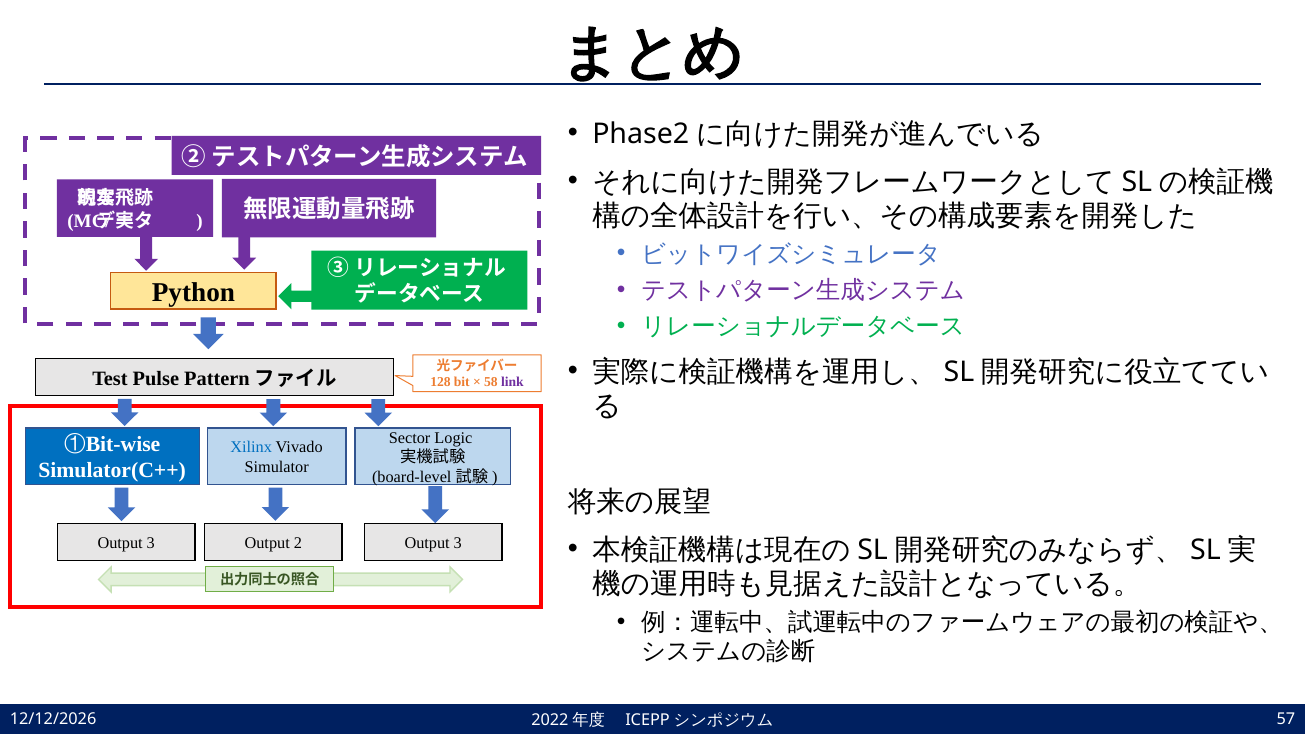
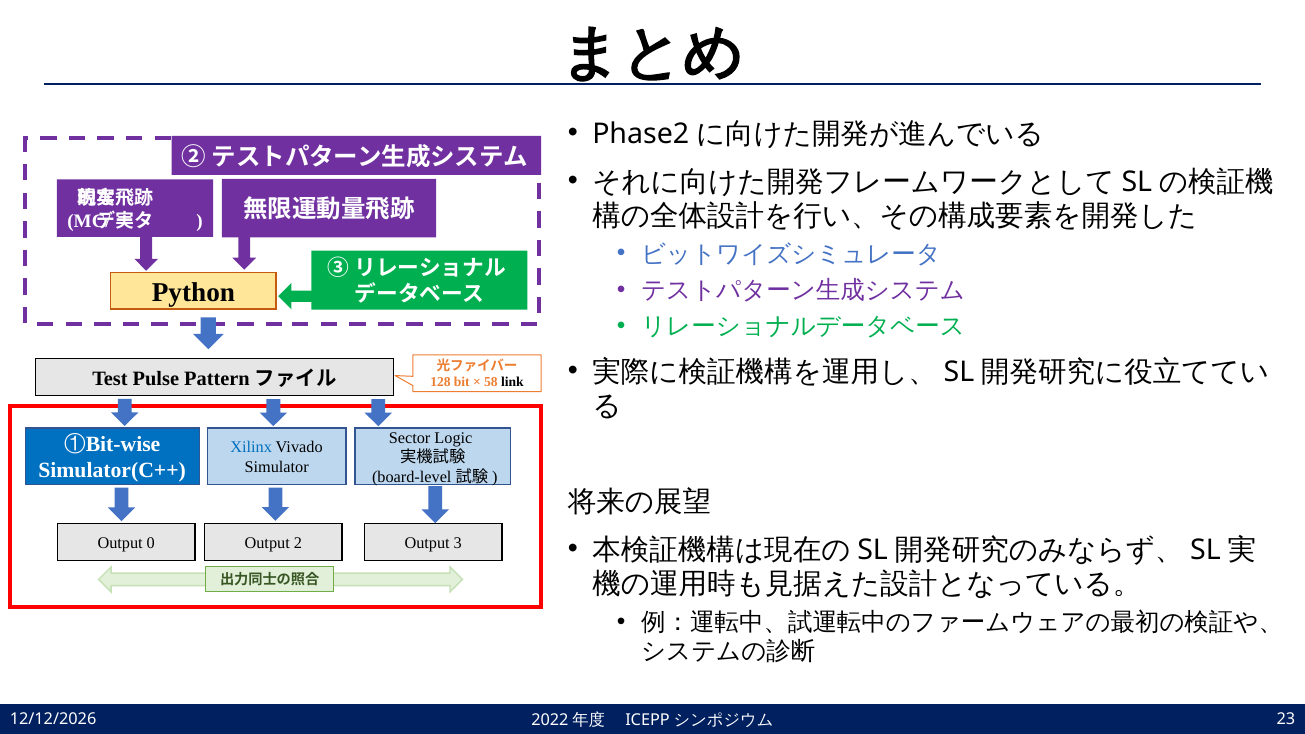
link colour: purple -> black
3 at (151, 543): 3 -> 0
57: 57 -> 23
